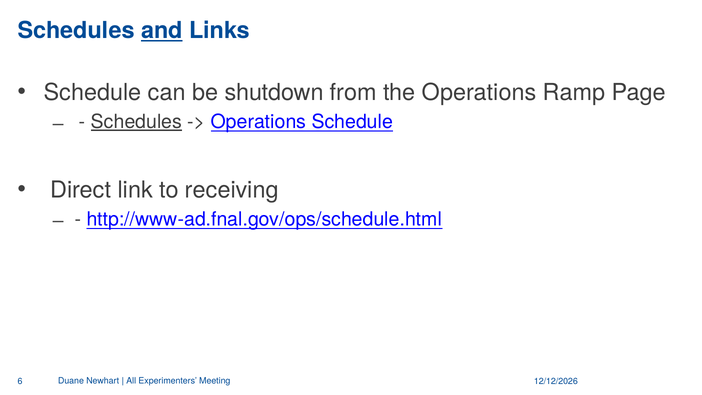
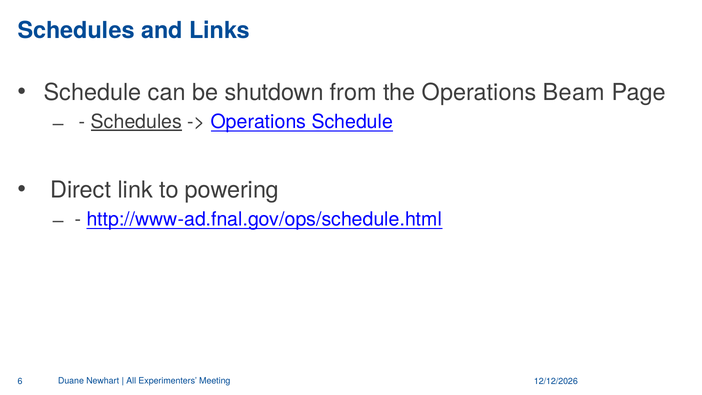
and underline: present -> none
Ramp: Ramp -> Beam
receiving: receiving -> powering
